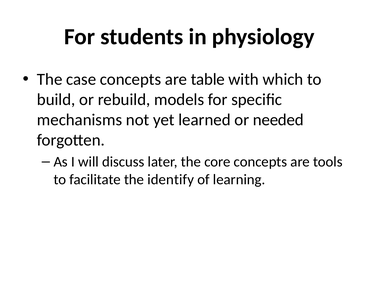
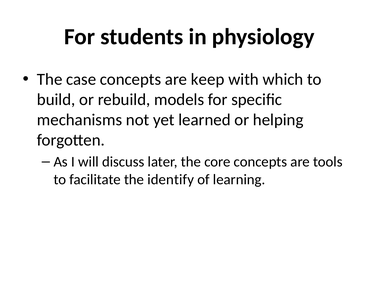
table: table -> keep
needed: needed -> helping
